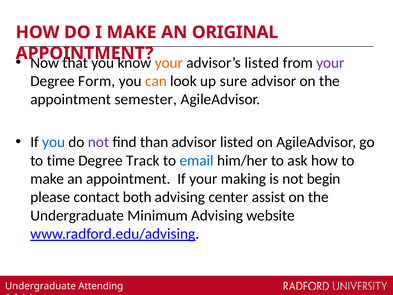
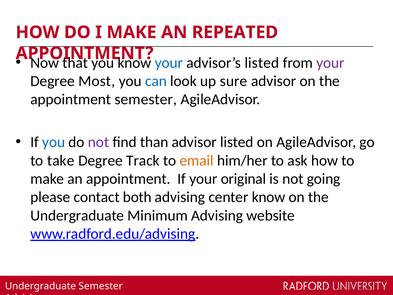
ORIGINAL: ORIGINAL -> REPEATED
your at (169, 63) colour: orange -> blue
Form: Form -> Most
can colour: orange -> blue
time: time -> take
email colour: blue -> orange
making: making -> original
begin: begin -> going
center assist: assist -> know
Undergraduate Attending: Attending -> Semester
